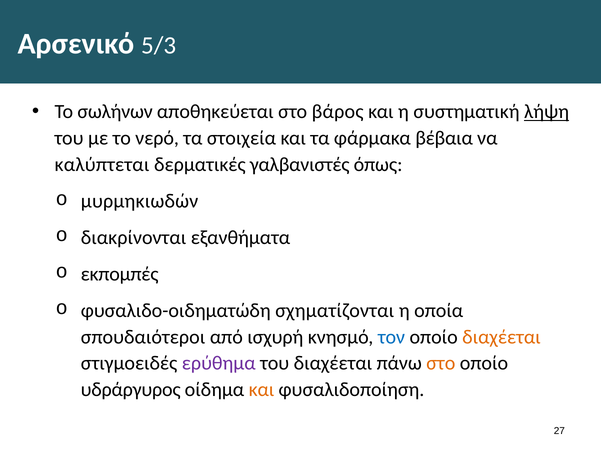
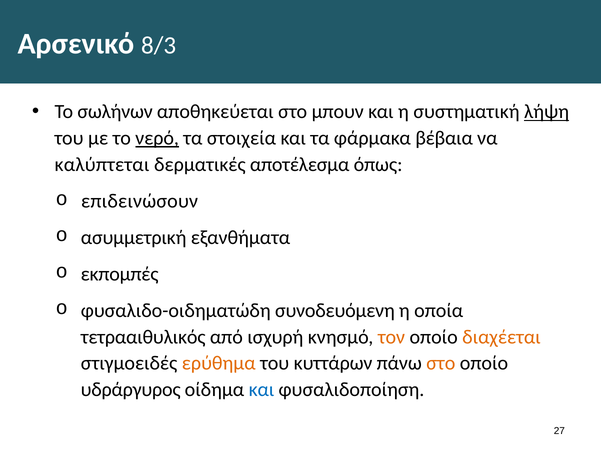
5/3: 5/3 -> 8/3
βάρος: βάρος -> μπουν
νερό underline: none -> present
γαλβανιστές: γαλβανιστές -> αποτέλεσμα
μυρμηκιωδών: μυρμηκιωδών -> επιδεινώσουν
διακρίνονται: διακρίνονται -> ασυμμετρική
σχηματίζονται: σχηματίζονται -> συνοδευόμενη
σπουδαιότεροι: σπουδαιότεροι -> τετρααιθυλικός
τον colour: blue -> orange
ερύθημα colour: purple -> orange
του διαχέεται: διαχέεται -> κυττάρων
και at (261, 390) colour: orange -> blue
